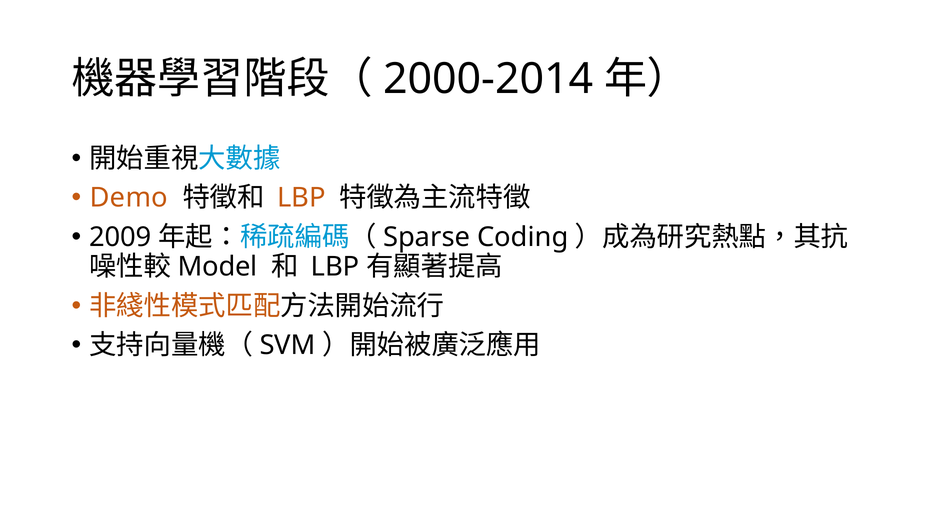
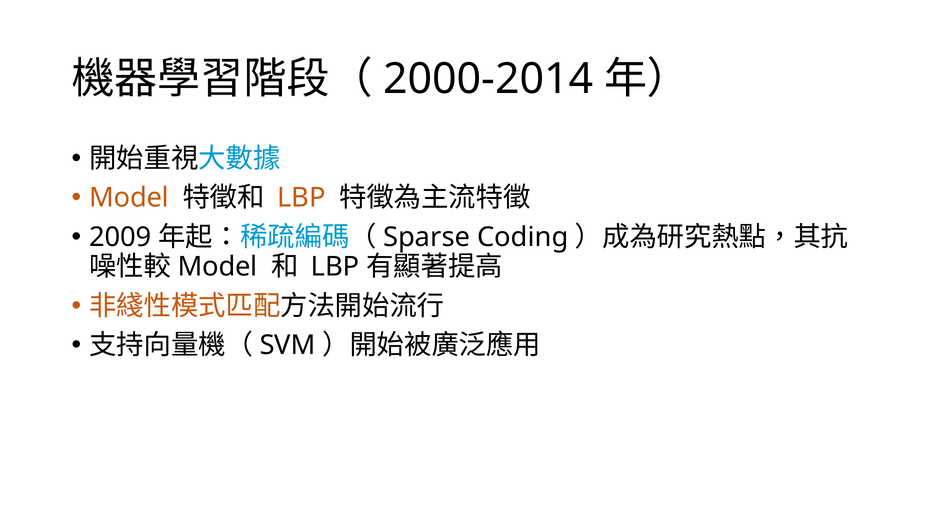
Demo at (129, 198): Demo -> Model
